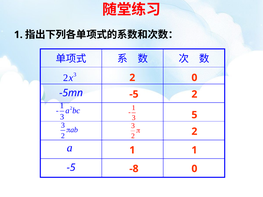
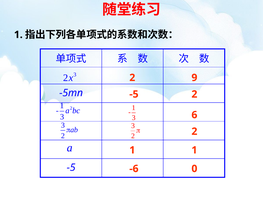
2 0: 0 -> 9
5: 5 -> 6
-8: -8 -> -6
